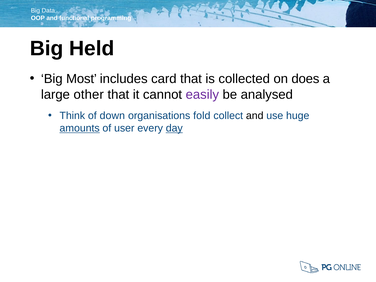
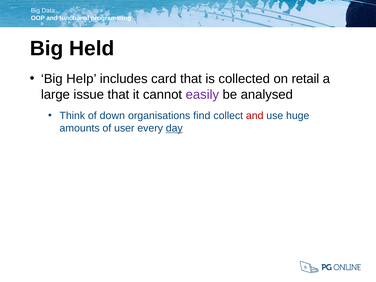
Most: Most -> Help
does: does -> retail
other: other -> issue
fold: fold -> find
and at (255, 116) colour: black -> red
amounts underline: present -> none
